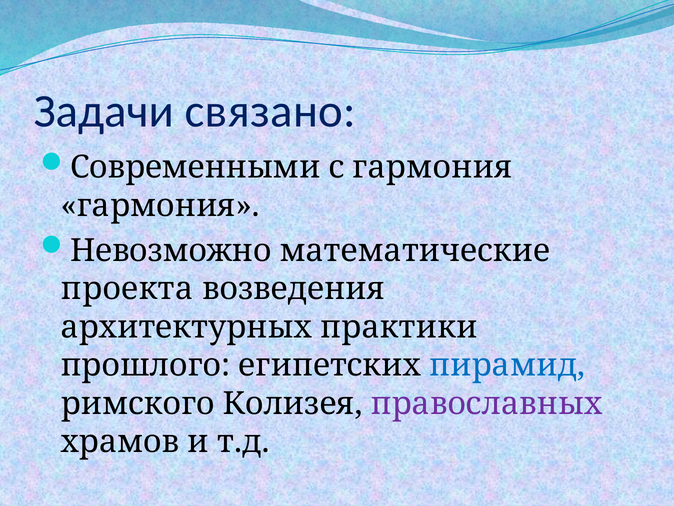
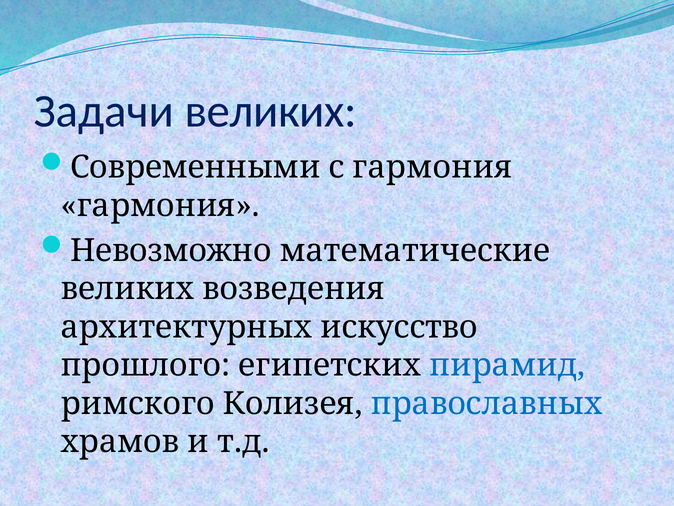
Задачи связано: связано -> великих
проекта at (127, 289): проекта -> великих
практики: практики -> искусство
православных colour: purple -> blue
